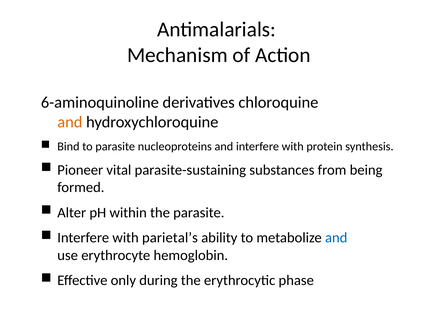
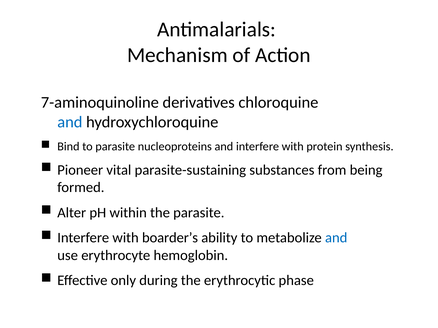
6-aminoquinoline: 6-aminoquinoline -> 7-aminoquinoline
and at (70, 122) colour: orange -> blue
parietal’s: parietal’s -> boarder’s
